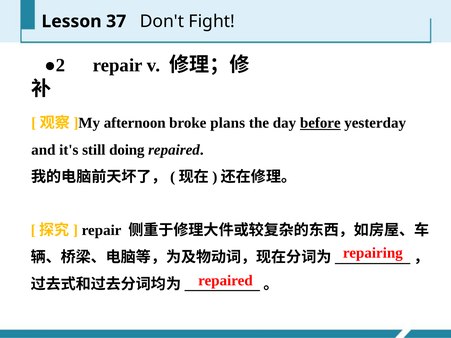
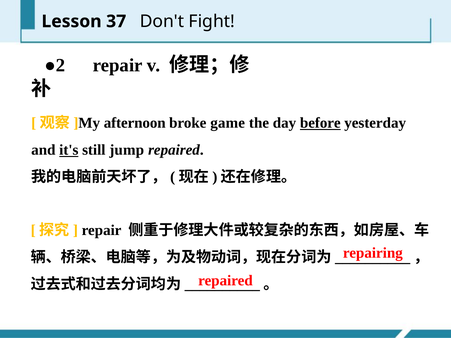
plans: plans -> game
it's underline: none -> present
doing: doing -> jump
